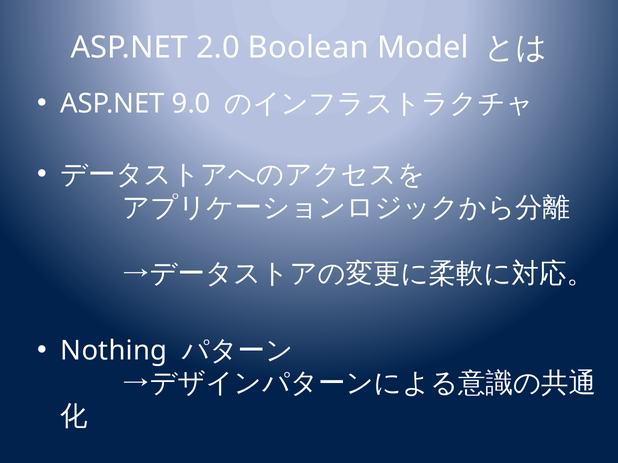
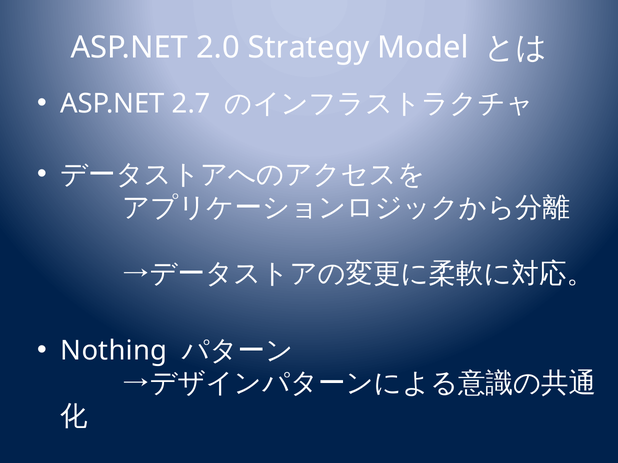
Boolean: Boolean -> Strategy
9.0: 9.0 -> 2.7
